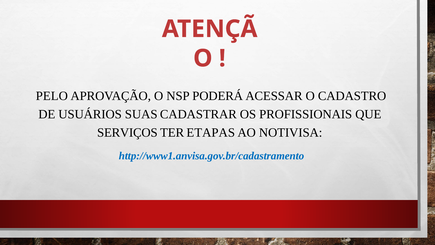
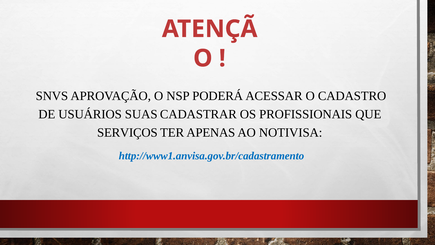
PELO: PELO -> SNVS
ETAPAS: ETAPAS -> APENAS
